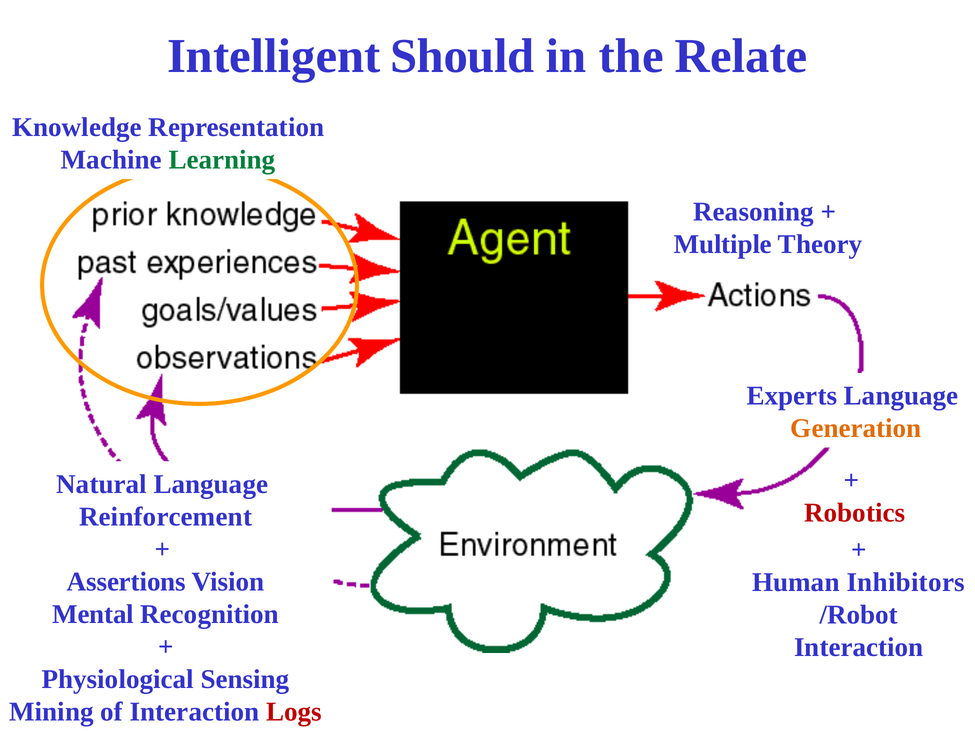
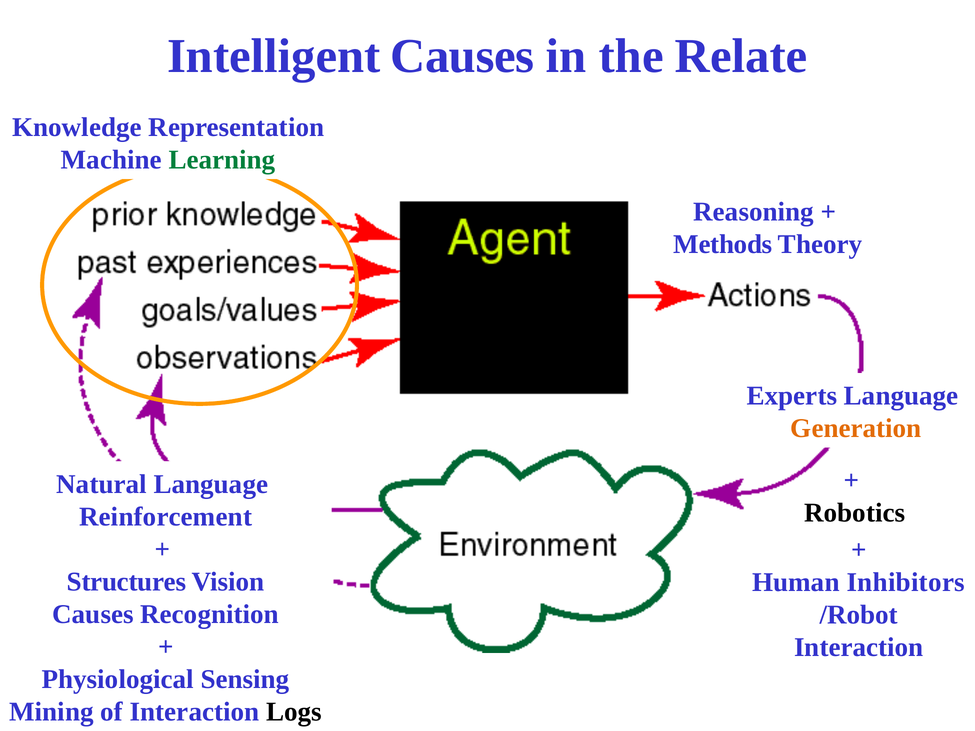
Intelligent Should: Should -> Causes
Multiple: Multiple -> Methods
Robotics colour: red -> black
Assertions: Assertions -> Structures
Mental at (93, 614): Mental -> Causes
Logs colour: red -> black
